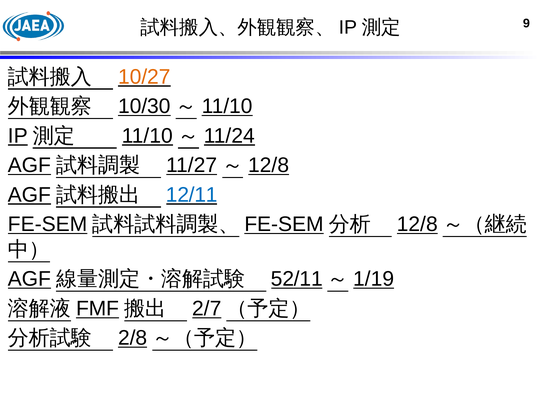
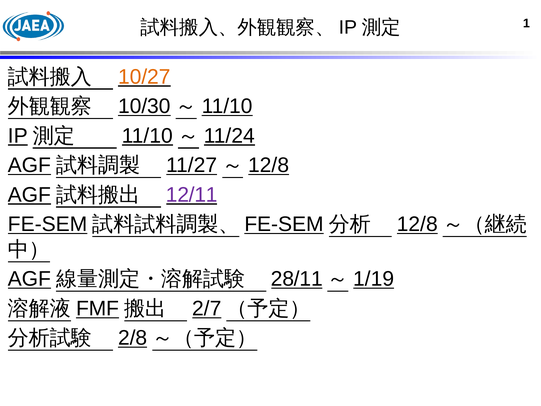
9: 9 -> 1
12/11 colour: blue -> purple
52/11: 52/11 -> 28/11
